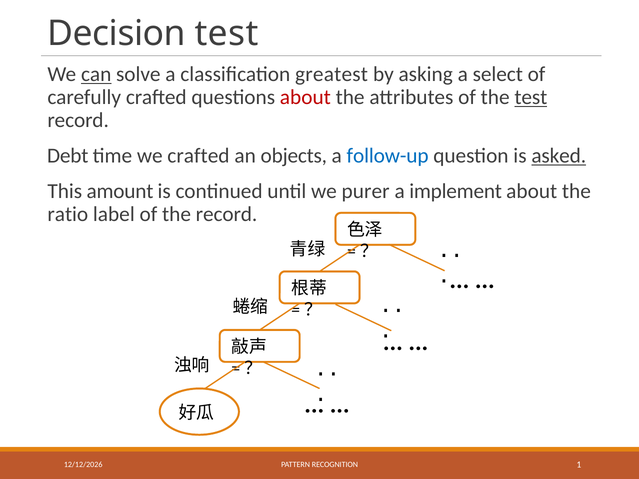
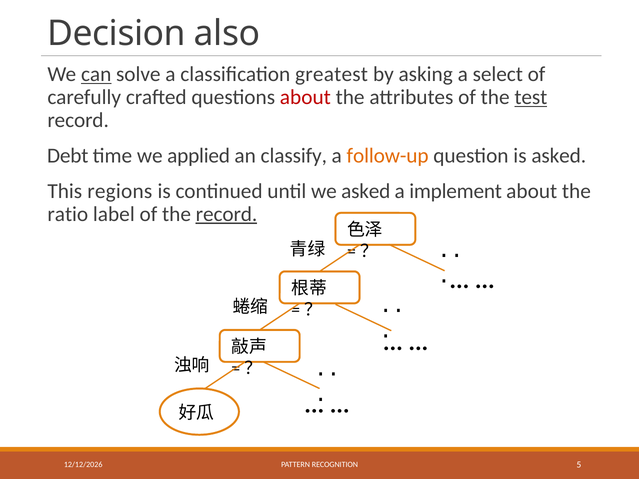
Decision test: test -> also
we crafted: crafted -> applied
objects: objects -> classify
follow-up colour: blue -> orange
asked at (559, 156) underline: present -> none
amount: amount -> regions
we purer: purer -> asked
record at (227, 214) underline: none -> present
1: 1 -> 5
